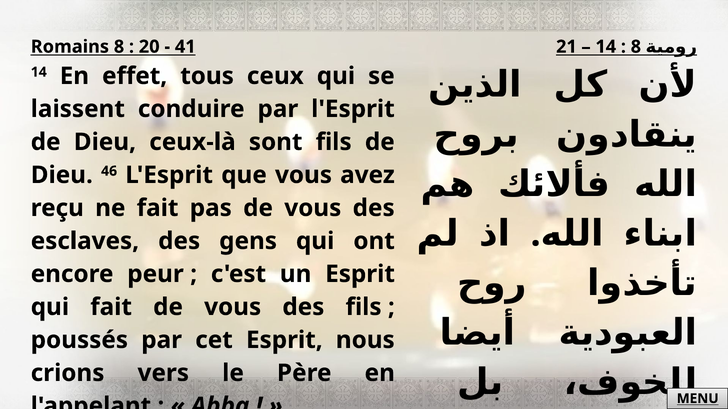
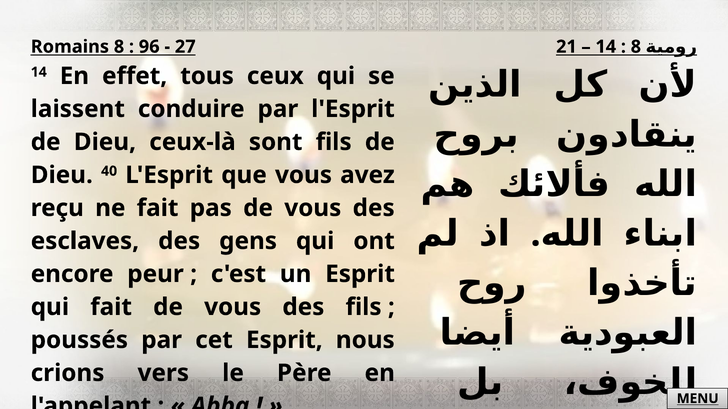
20: 20 -> 96
41: 41 -> 27
46: 46 -> 40
